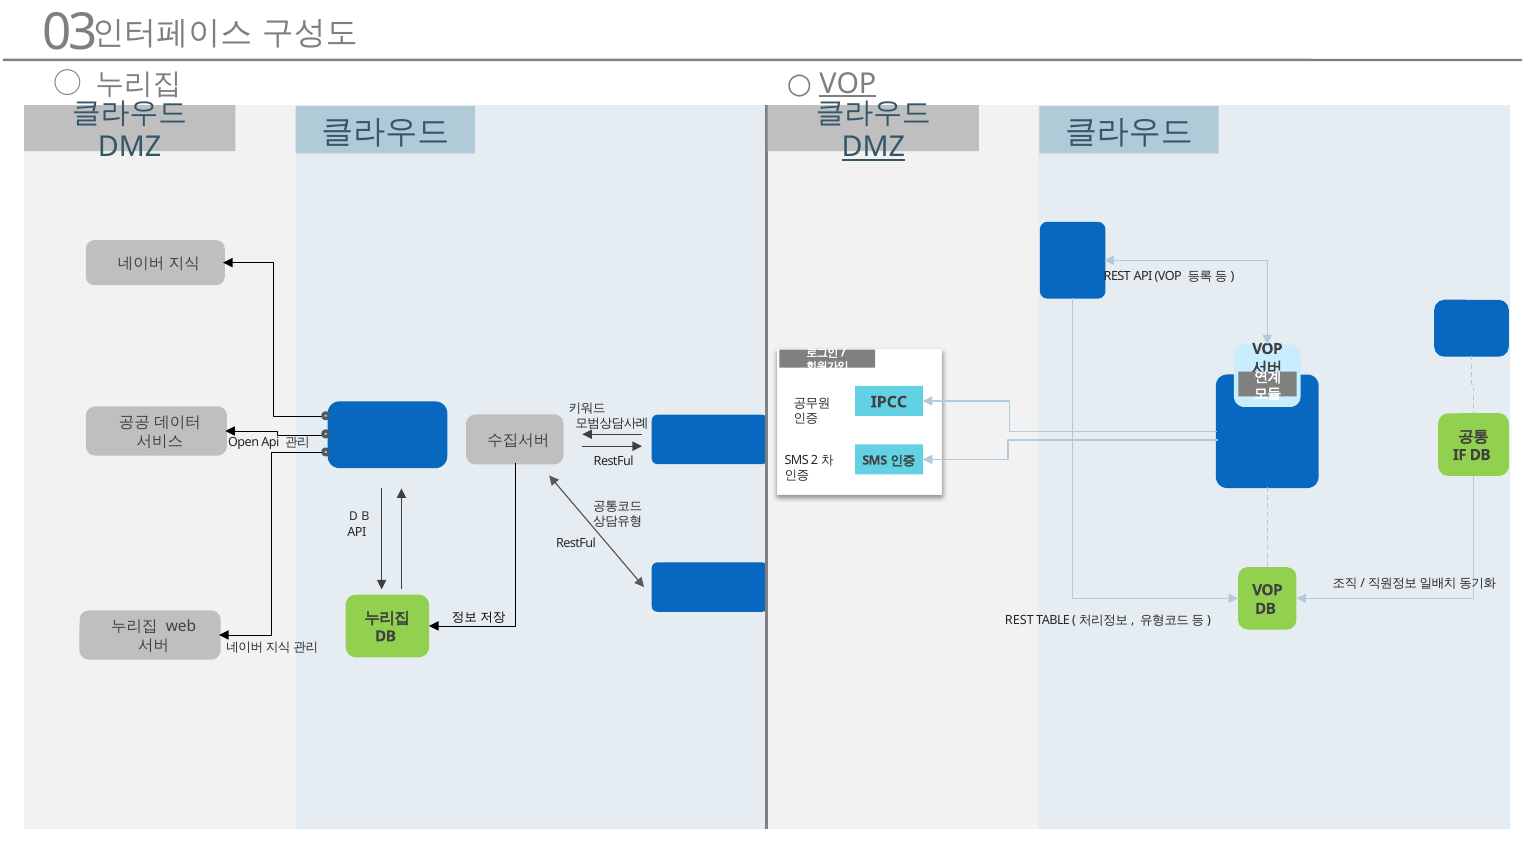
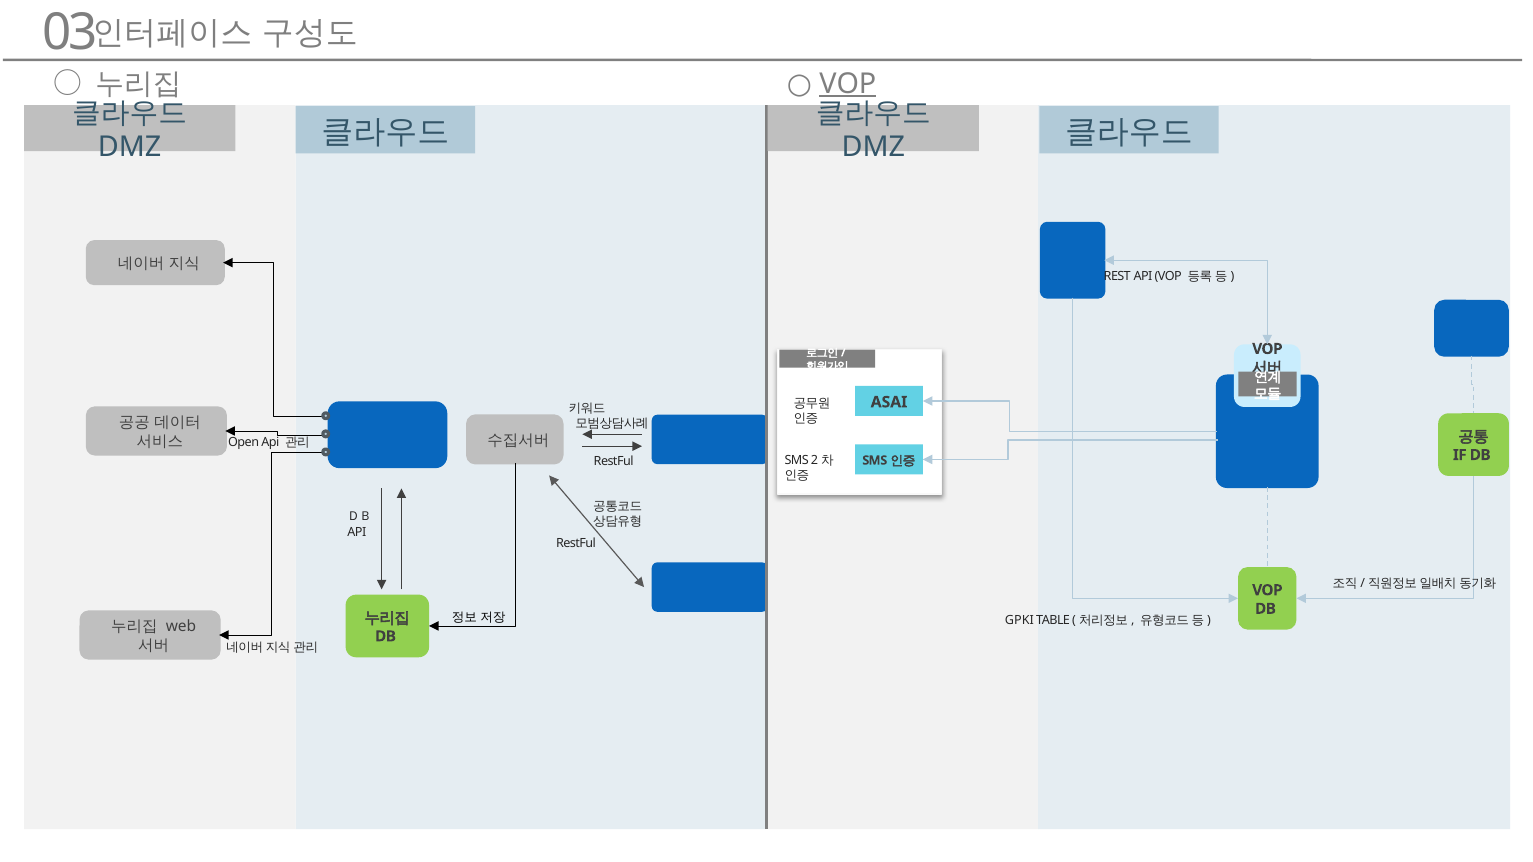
DMZ at (873, 147) underline: present -> none
IPCC: IPCC -> ASAI
REST at (1019, 621): REST -> GPKI
